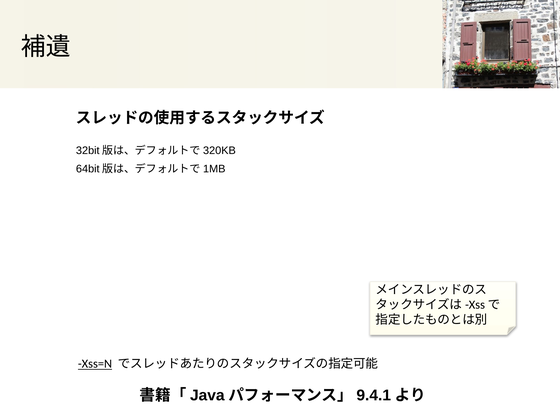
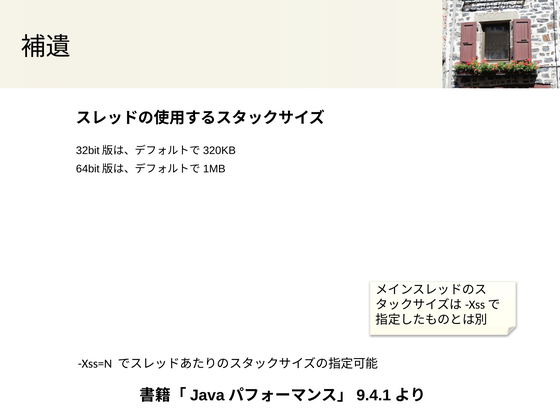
Xss=N underline: present -> none
